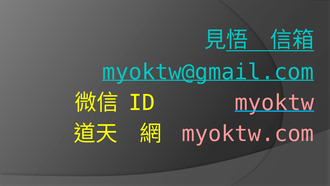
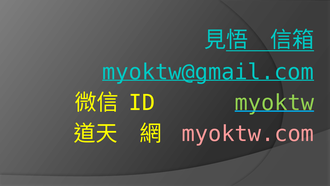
myoktw colour: pink -> light green
